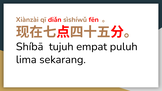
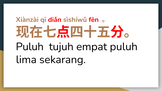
Shíbā at (30, 47): Shíbā -> Puluh
